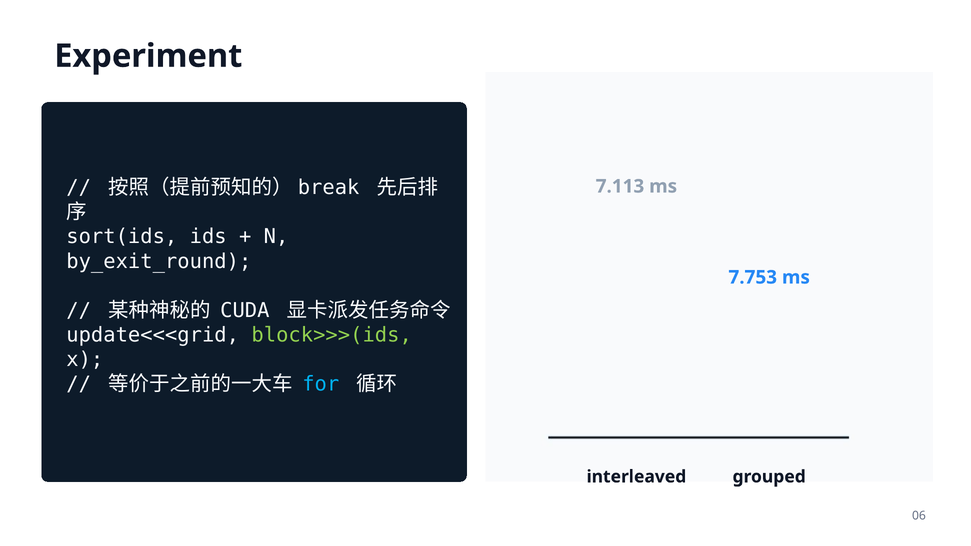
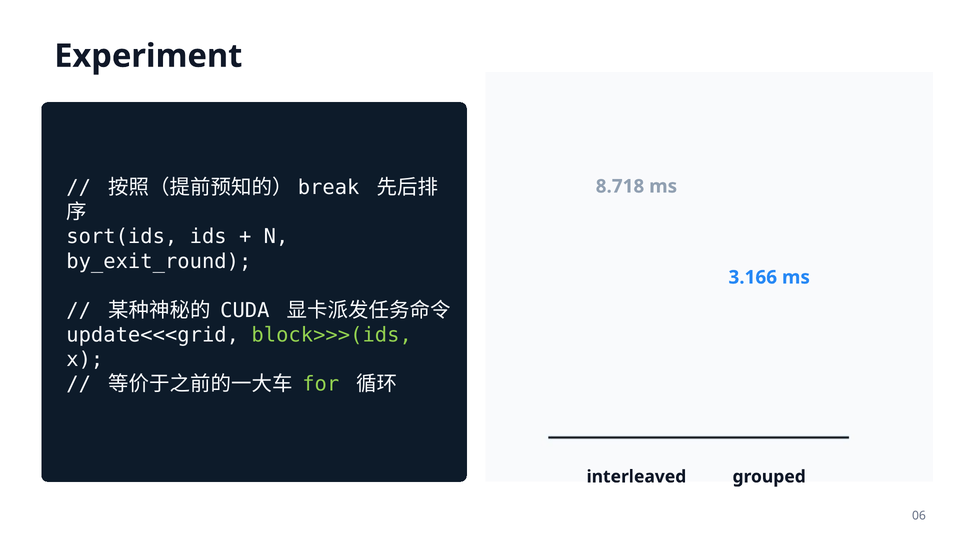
7.113: 7.113 -> 8.718
7.753: 7.753 -> 3.166
for colour: light blue -> light green
